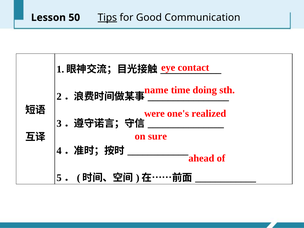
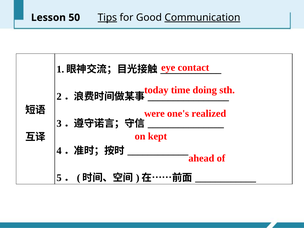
Communication underline: none -> present
name: name -> today
sure: sure -> kept
